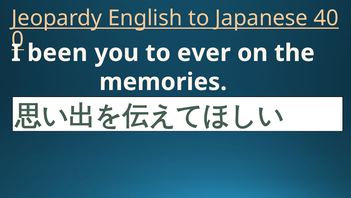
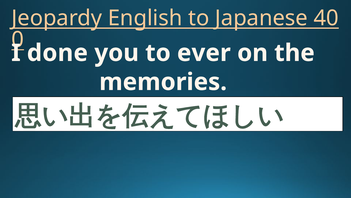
been: been -> done
